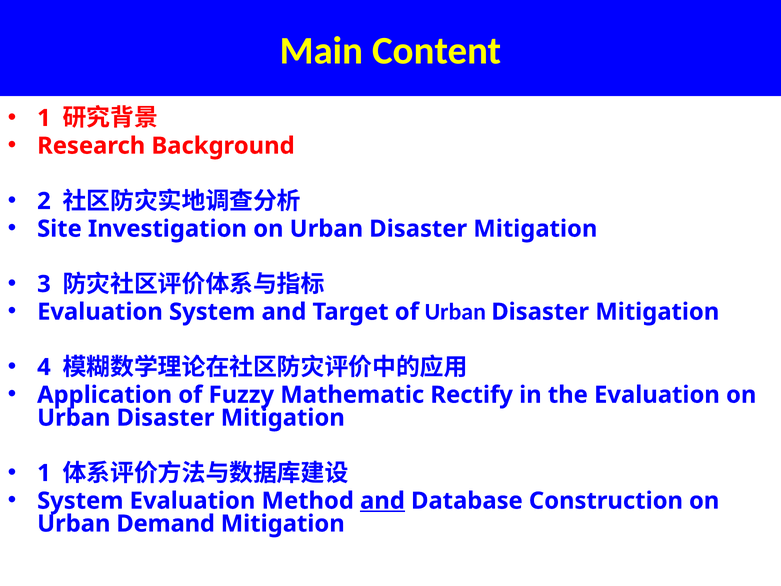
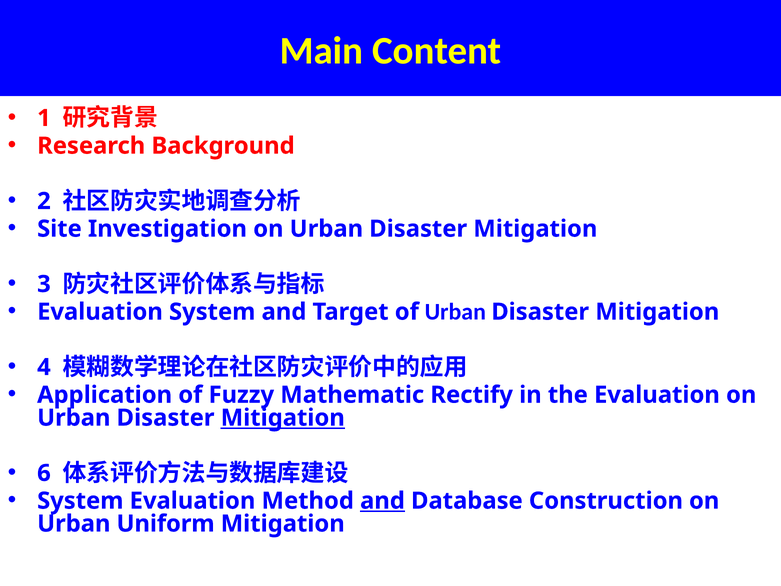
Mitigation at (283, 418) underline: none -> present
1 at (44, 473): 1 -> 6
Demand: Demand -> Uniform
